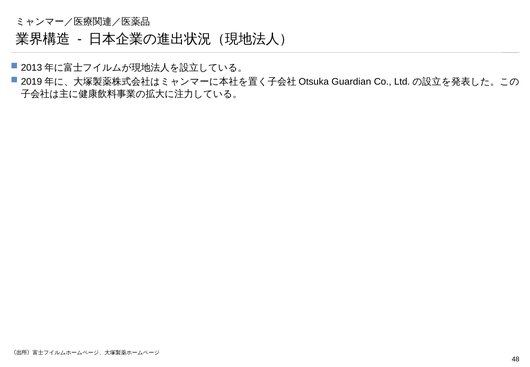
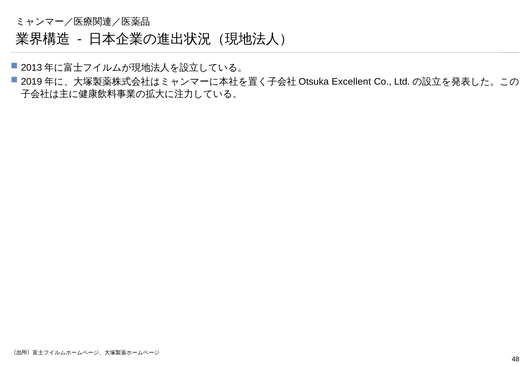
Guardian: Guardian -> Excellent
